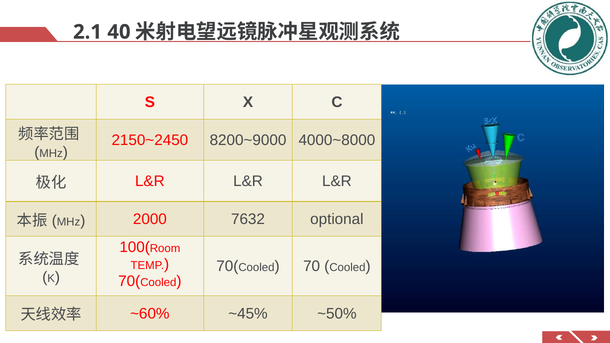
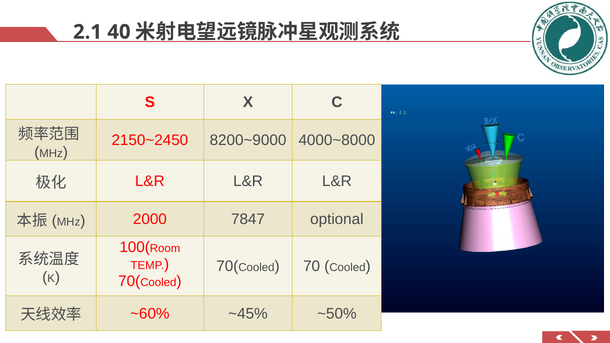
7632: 7632 -> 7847
